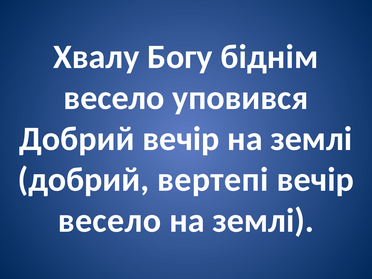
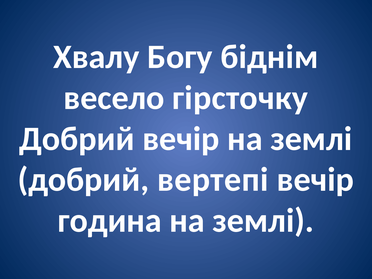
уповився: уповився -> гірсточку
весело at (109, 221): весело -> година
